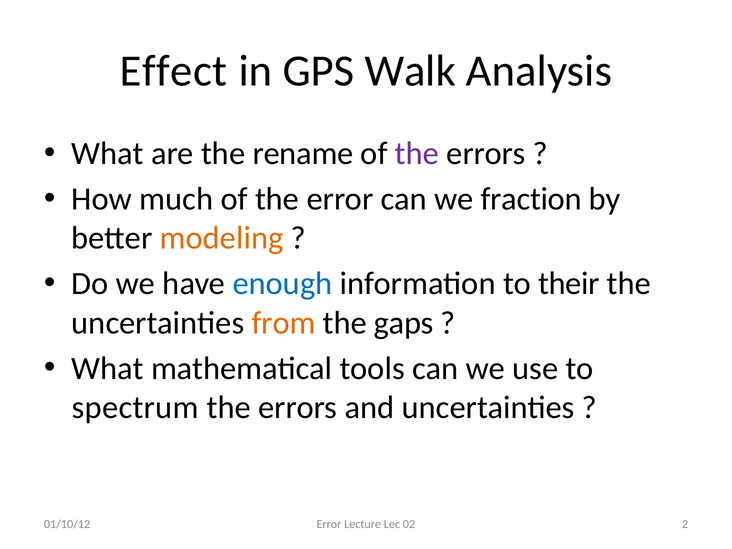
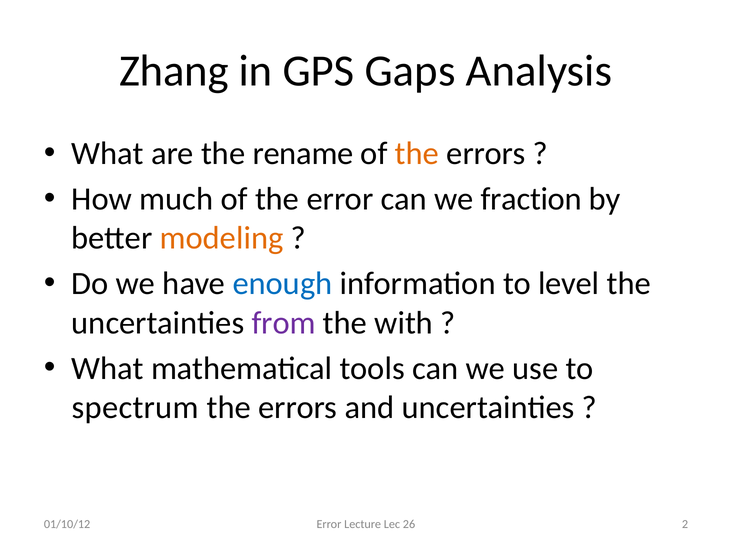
Effect: Effect -> Zhang
Walk: Walk -> Gaps
the at (417, 154) colour: purple -> orange
their: their -> level
from colour: orange -> purple
gaps: gaps -> with
02: 02 -> 26
